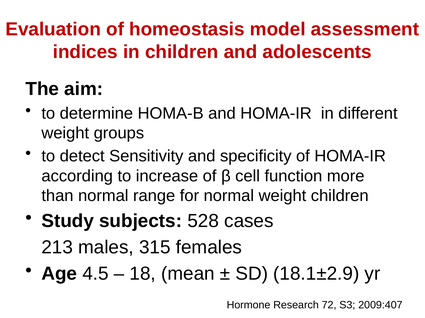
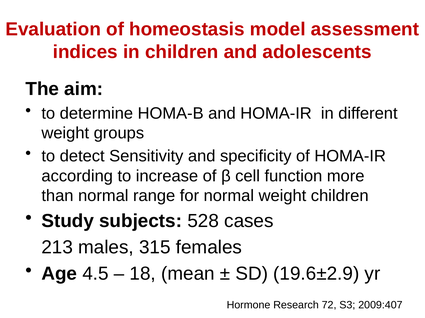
18.1±2.9: 18.1±2.9 -> 19.6±2.9
